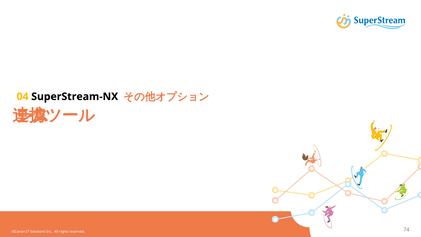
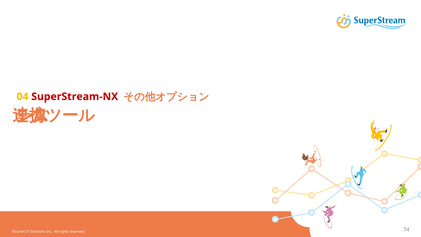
SuperStream-NX colour: black -> red
